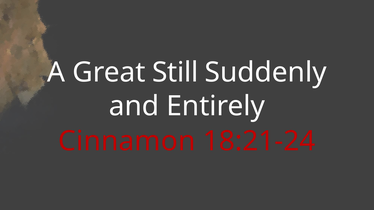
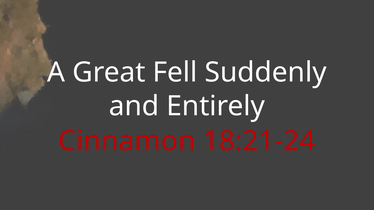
Still: Still -> Fell
